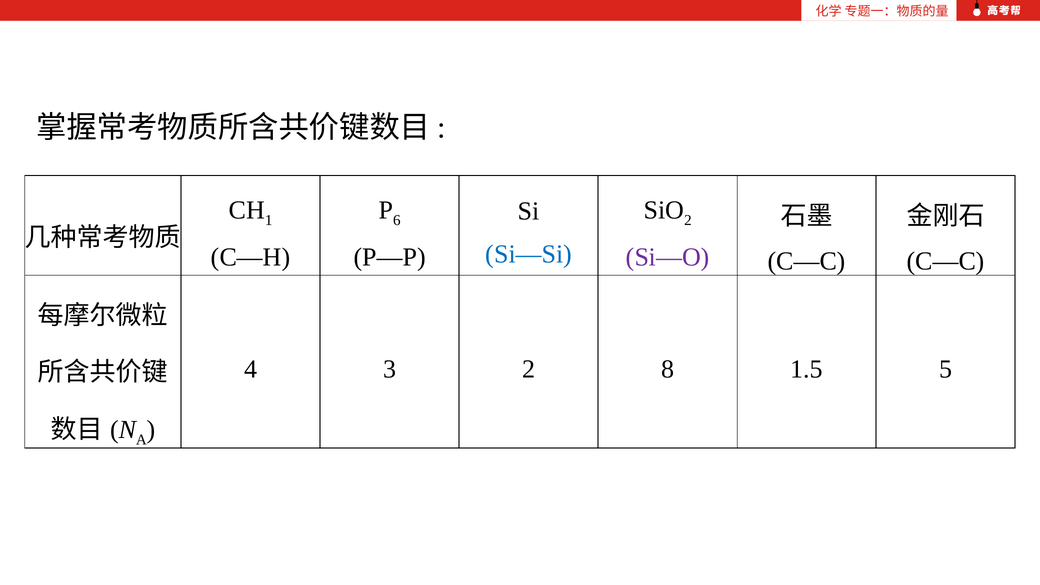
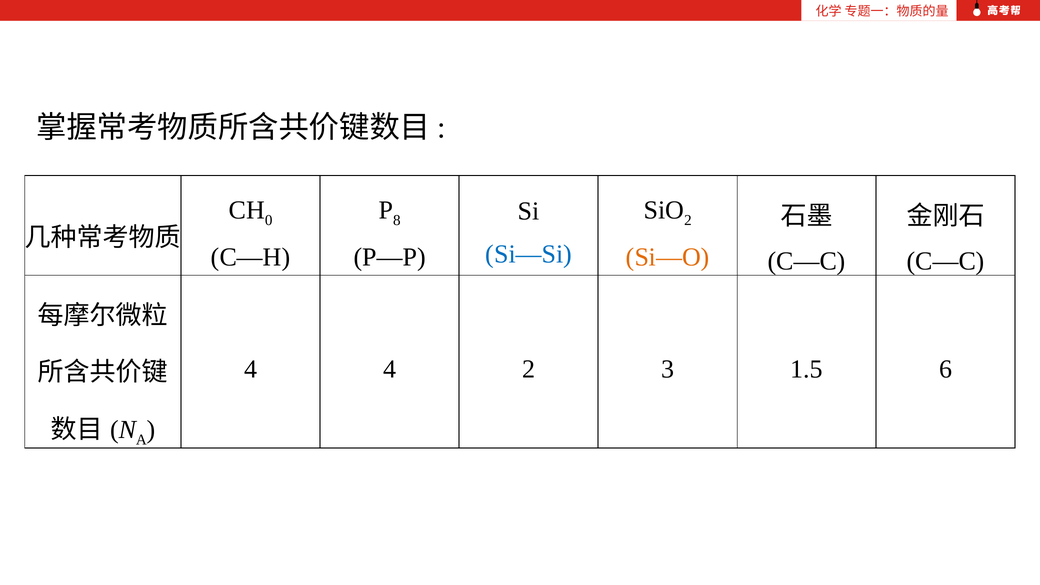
1: 1 -> 0
6: 6 -> 8
Si—O colour: purple -> orange
4 3: 3 -> 4
8: 8 -> 3
5: 5 -> 6
